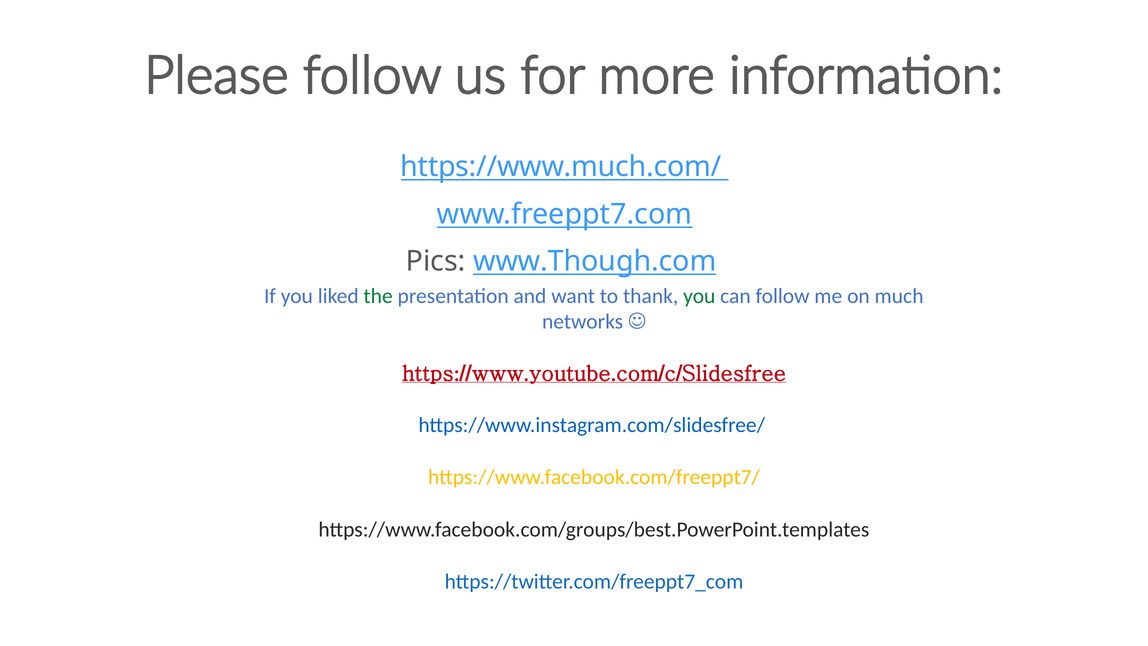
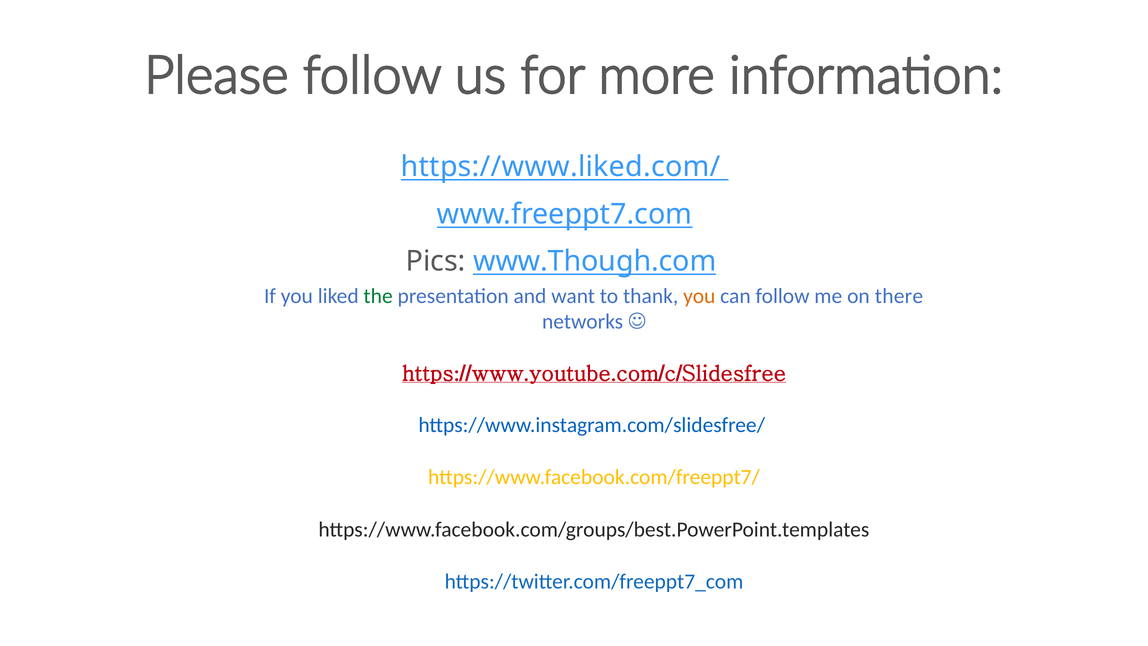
https://www.much.com/: https://www.much.com/ -> https://www.liked.com/
you at (699, 296) colour: green -> orange
much: much -> there
